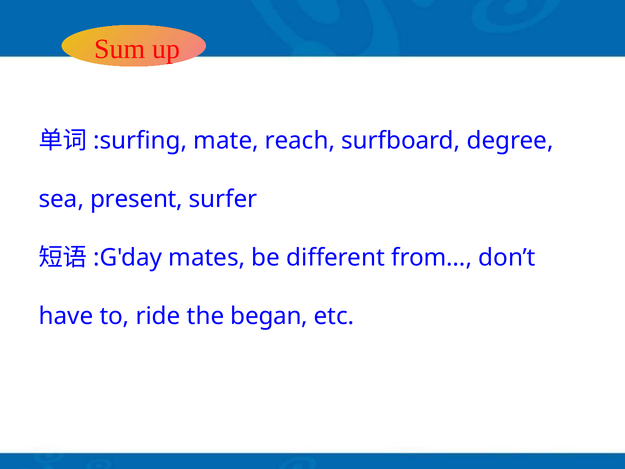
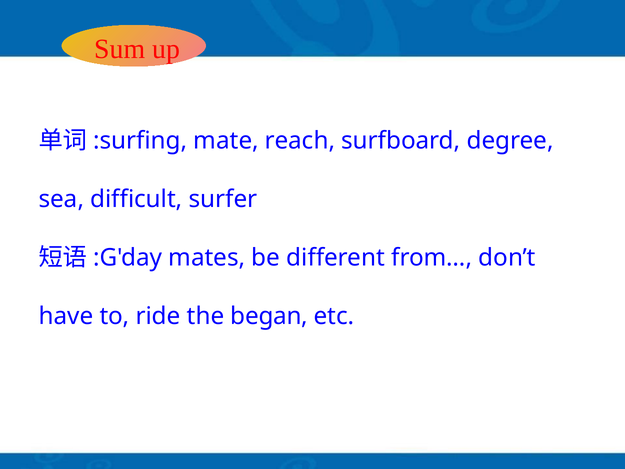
present: present -> difficult
